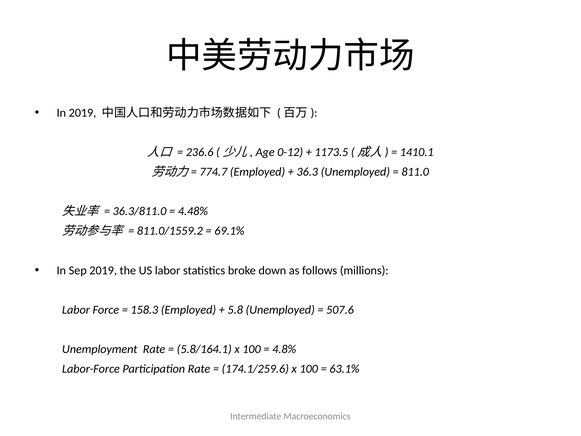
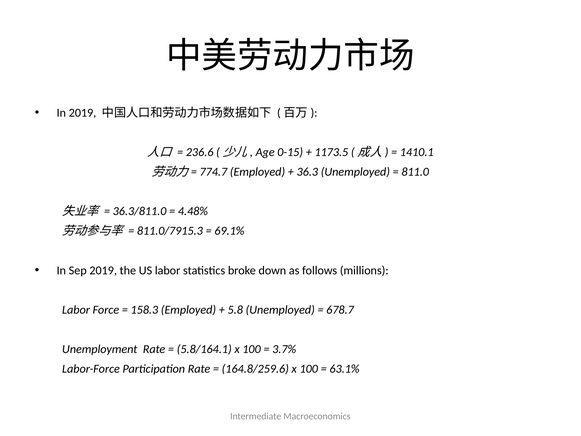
0-12: 0-12 -> 0-15
811.0/1559.2: 811.0/1559.2 -> 811.0/7915.3
507.6: 507.6 -> 678.7
4.8%: 4.8% -> 3.7%
174.1/259.6: 174.1/259.6 -> 164.8/259.6
